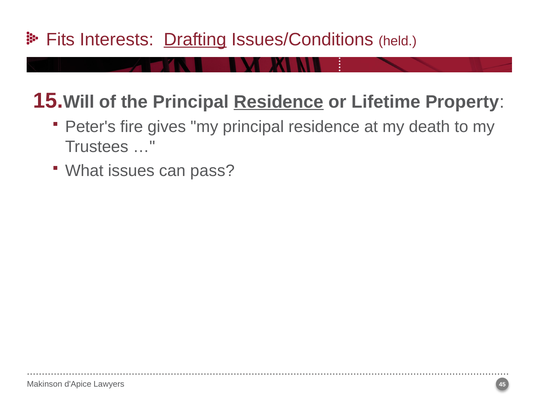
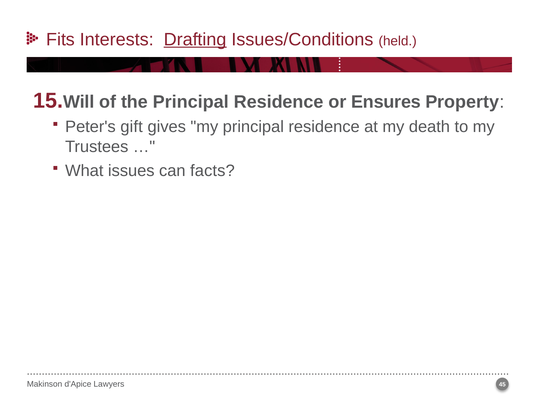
Residence at (279, 102) underline: present -> none
Lifetime: Lifetime -> Ensures
fire: fire -> gift
pass: pass -> facts
